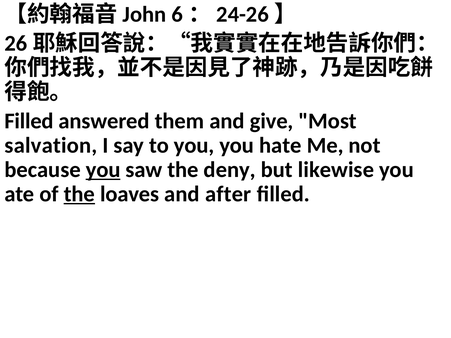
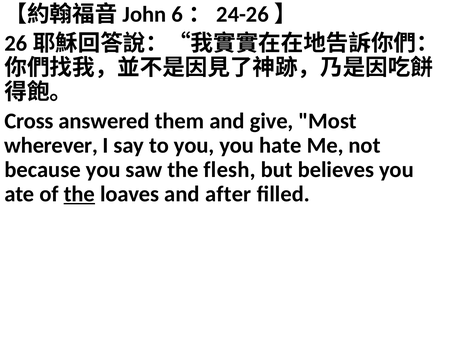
Filled at (29, 121): Filled -> Cross
salvation: salvation -> wherever
you at (103, 170) underline: present -> none
deny: deny -> flesh
likewise: likewise -> believes
